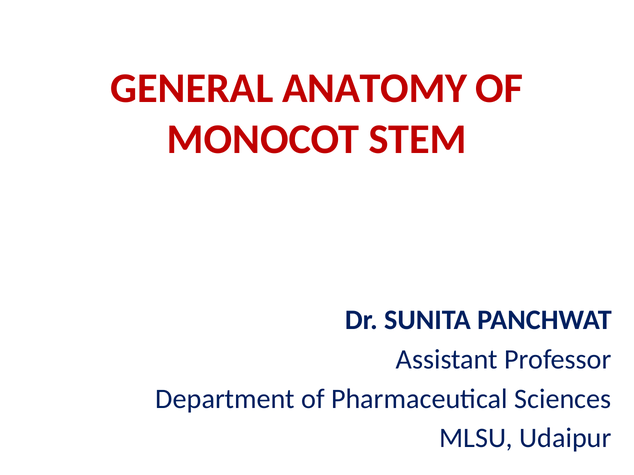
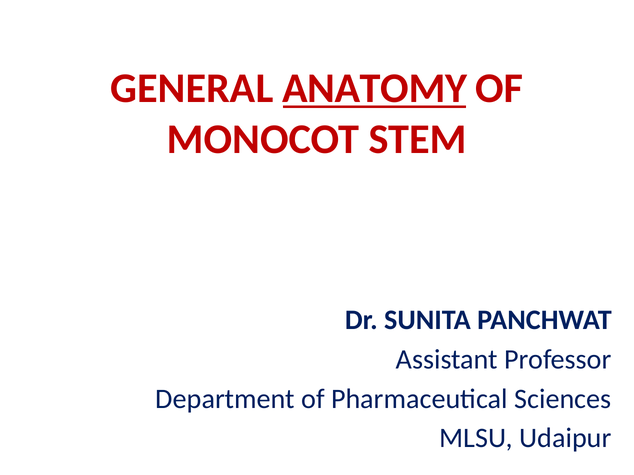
ANATOMY underline: none -> present
